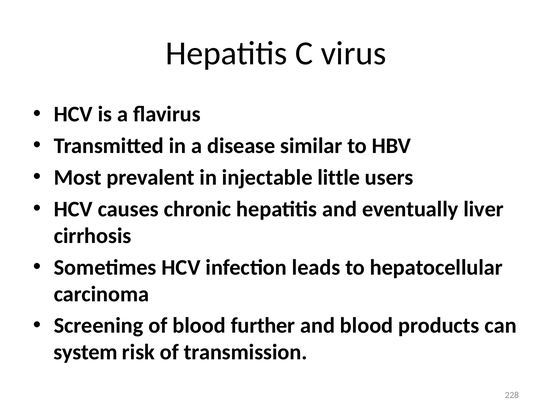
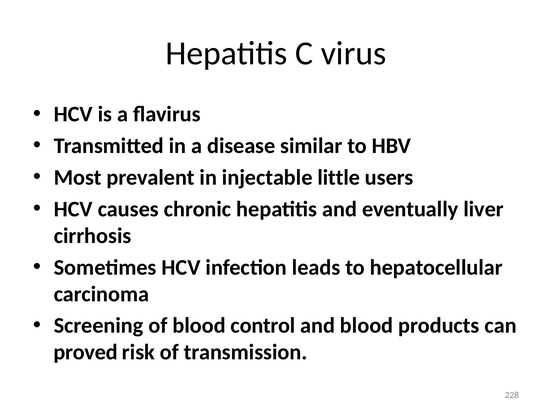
further: further -> control
system: system -> proved
